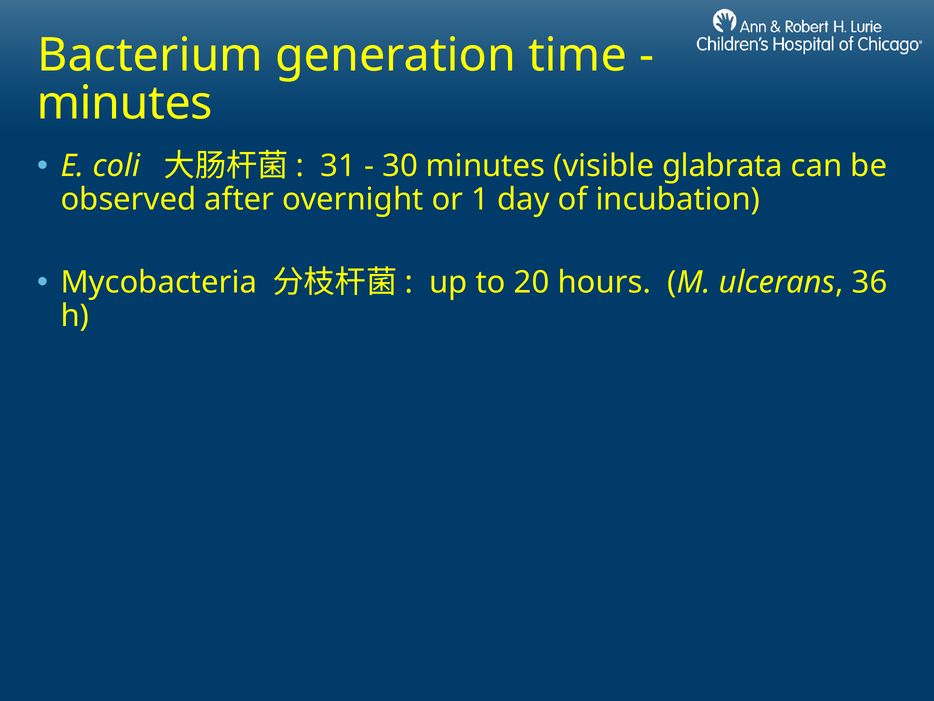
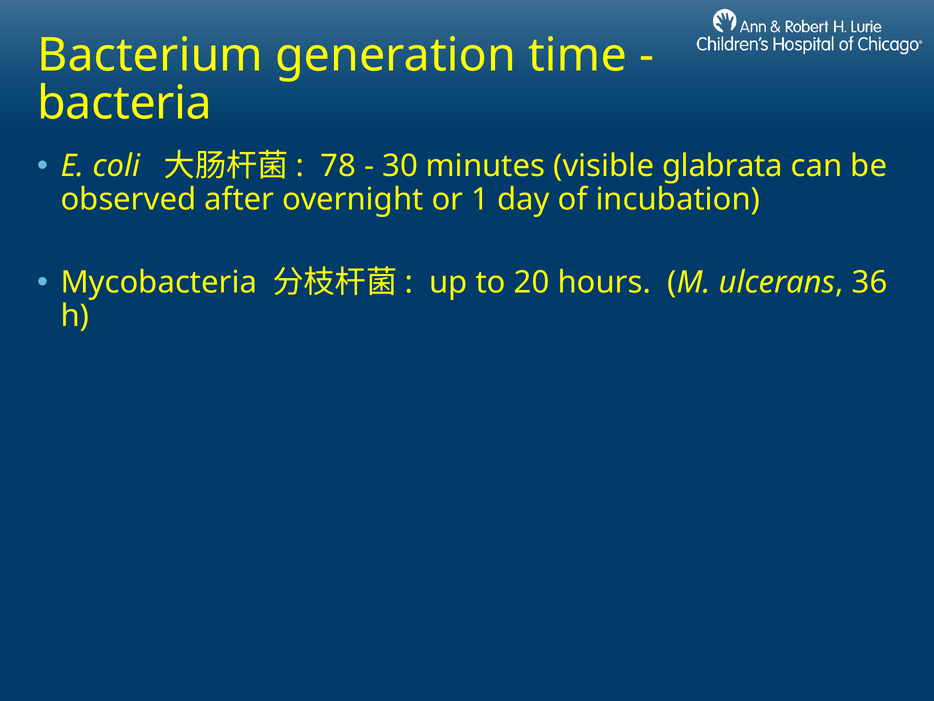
minutes at (125, 103): minutes -> bacteria
31: 31 -> 78
